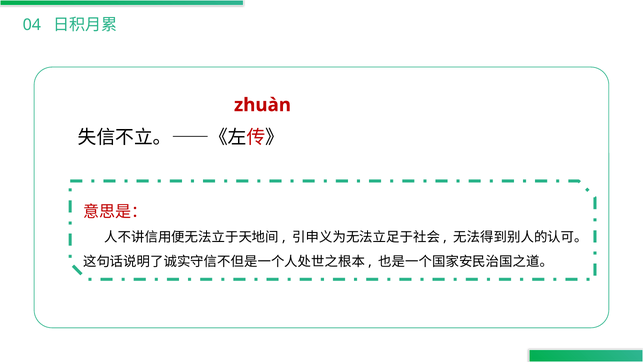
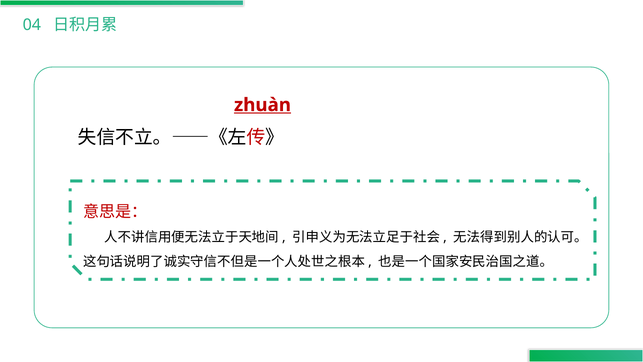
zhuàn underline: none -> present
